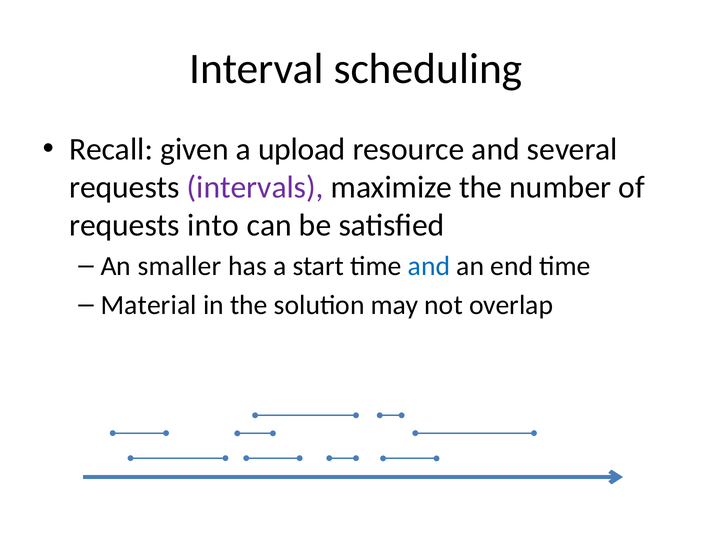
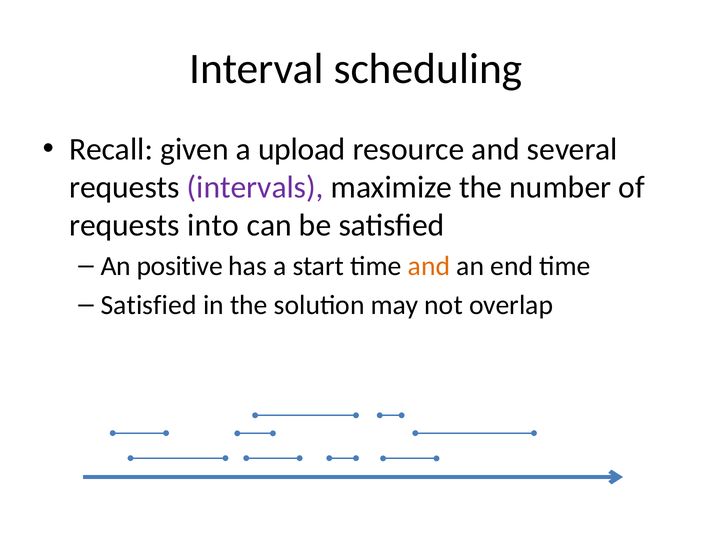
smaller: smaller -> positive
and at (429, 266) colour: blue -> orange
Material at (149, 305): Material -> Satisfied
